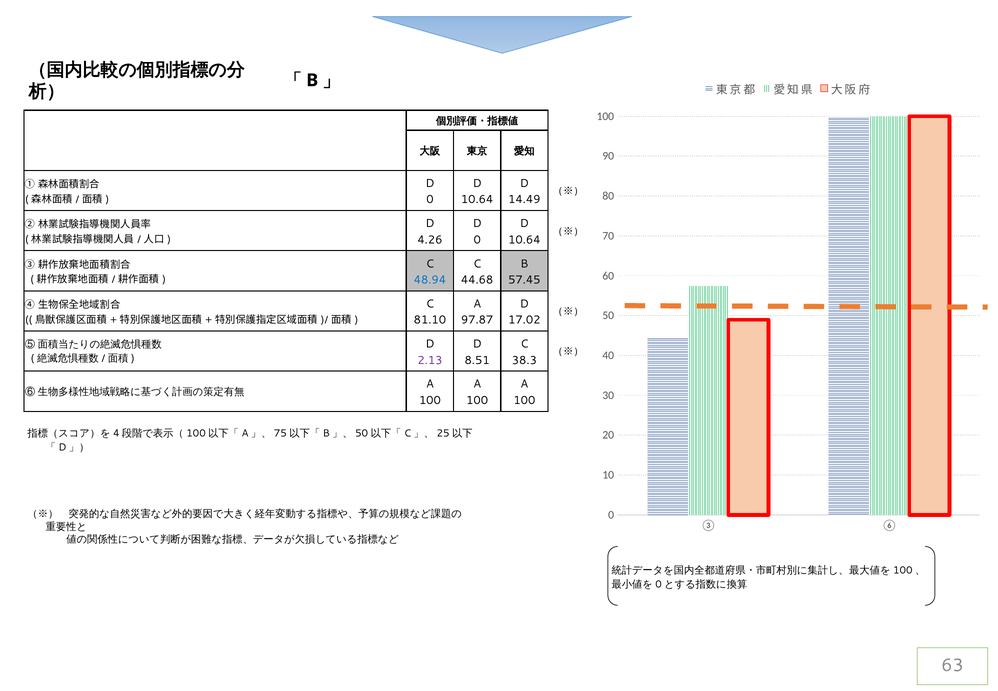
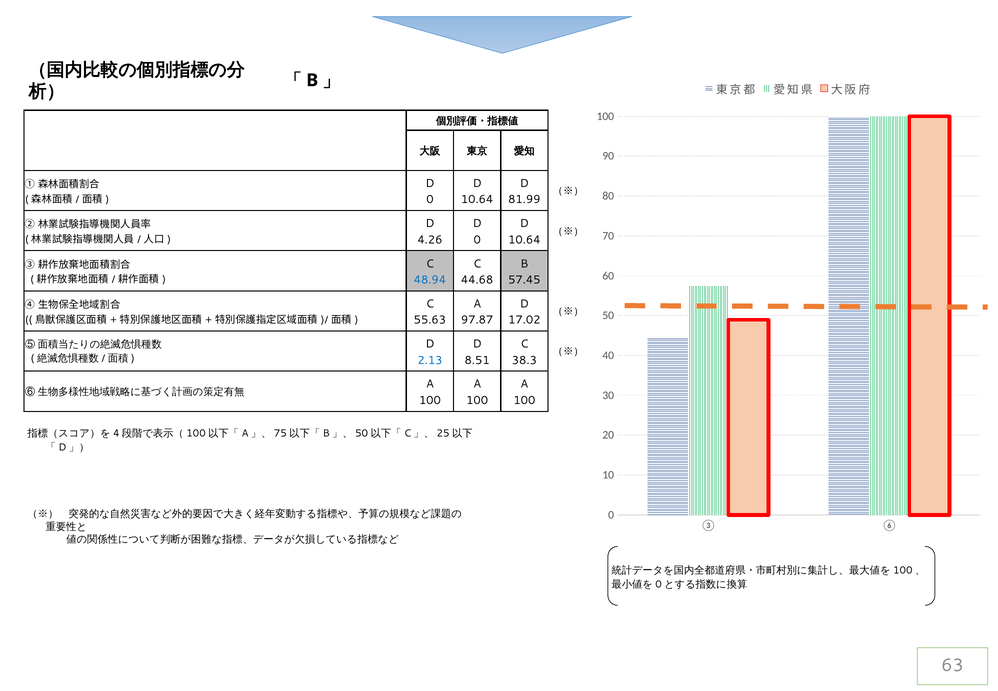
14.49: 14.49 -> 81.99
81.10: 81.10 -> 55.63
2.13 colour: purple -> blue
